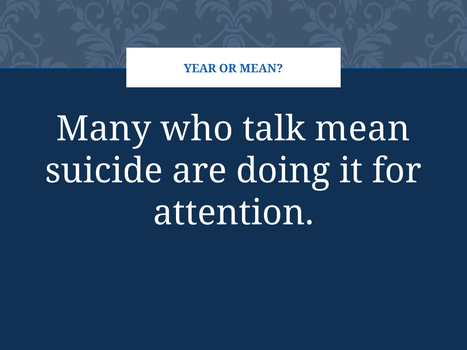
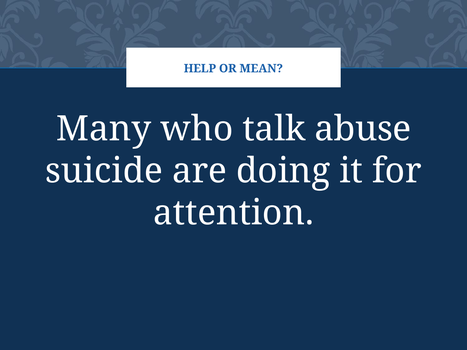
YEAR: YEAR -> HELP
talk mean: mean -> abuse
